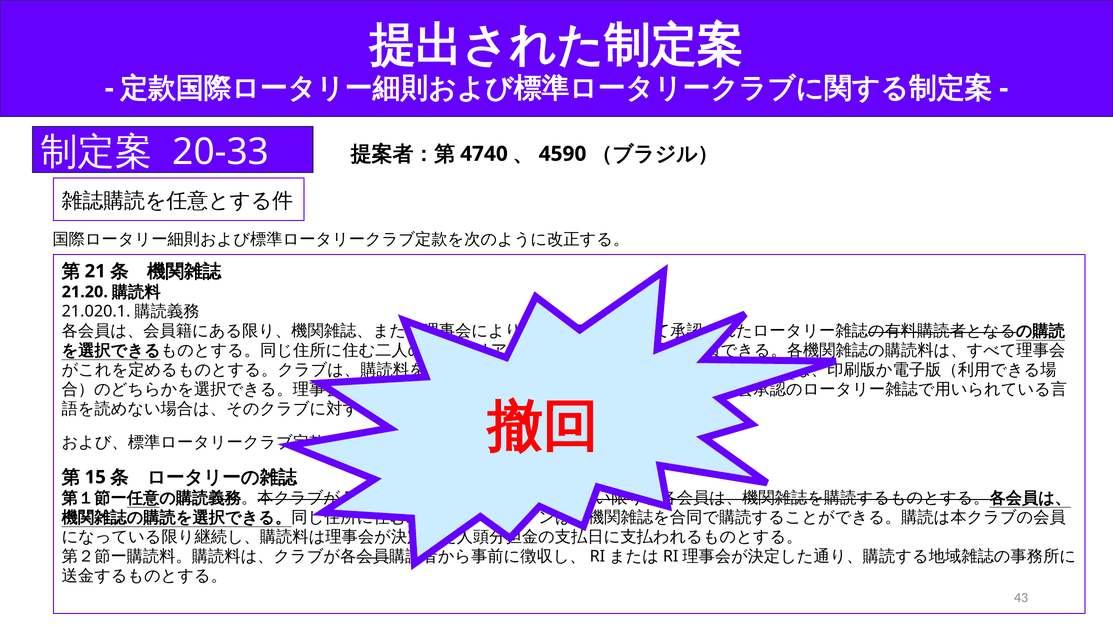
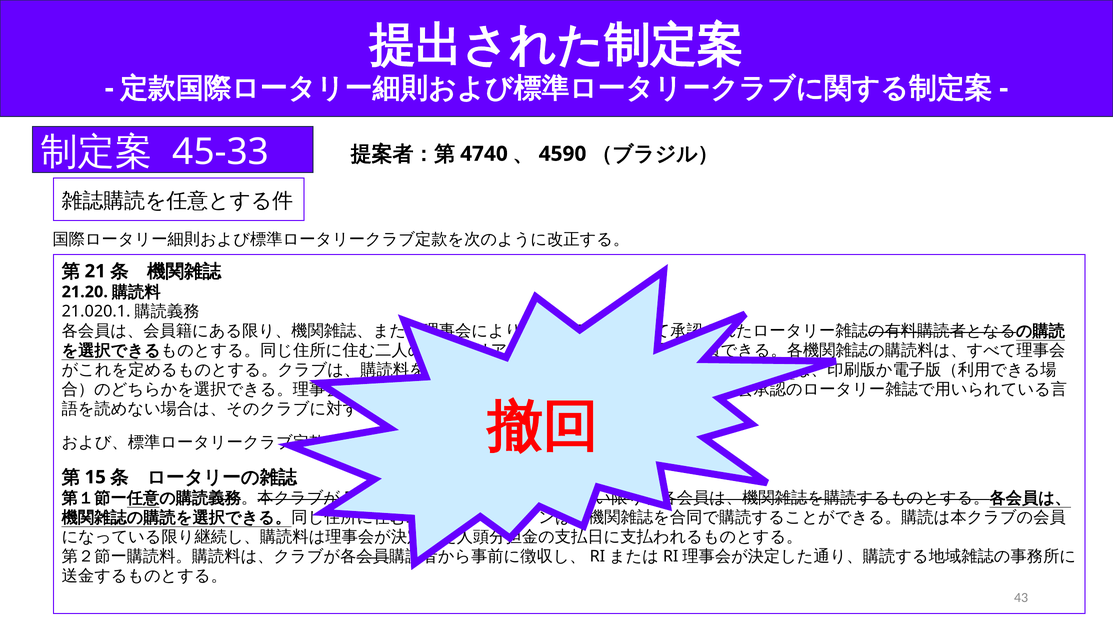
20-33: 20-33 -> 45-33
